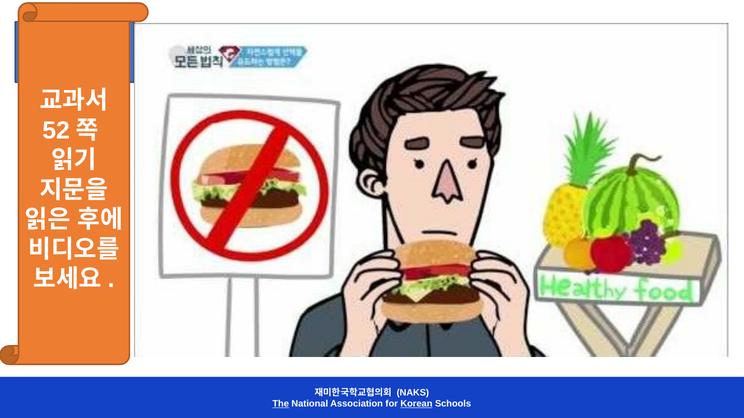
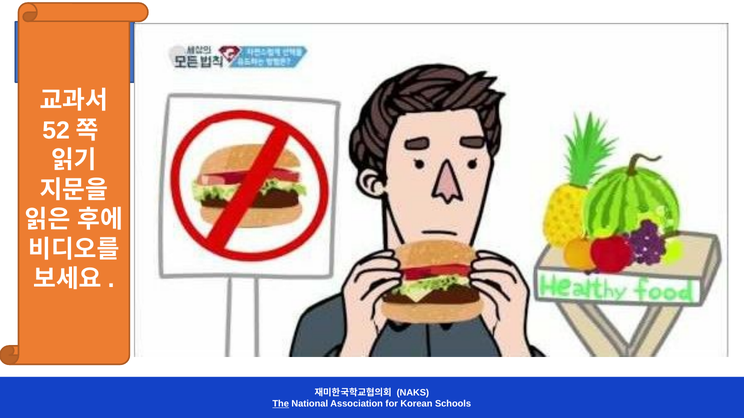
Korean underline: present -> none
